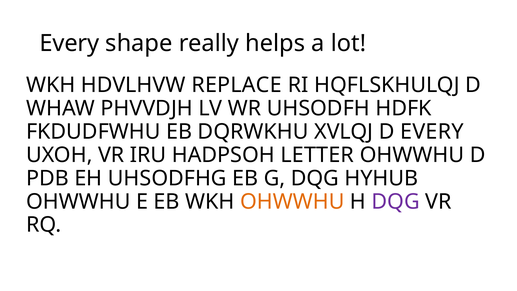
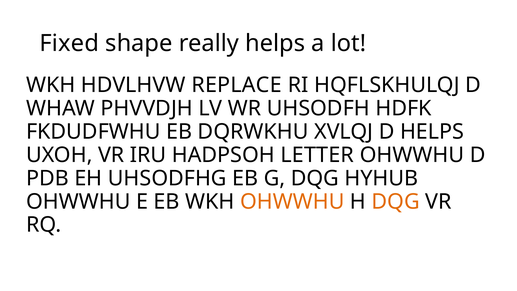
Every at (69, 43): Every -> Fixed
D EVERY: EVERY -> HELPS
DQG at (396, 201) colour: purple -> orange
